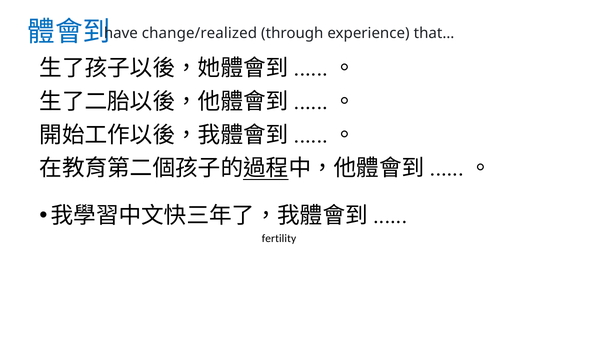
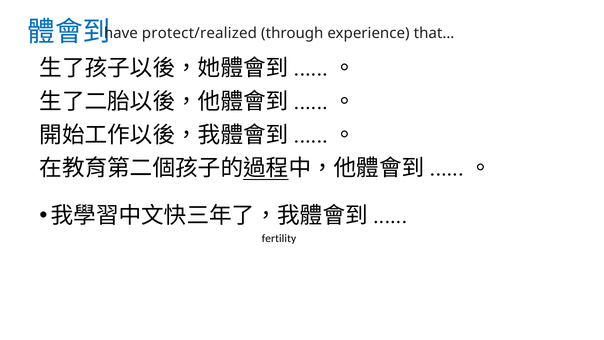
change/realized: change/realized -> protect/realized
